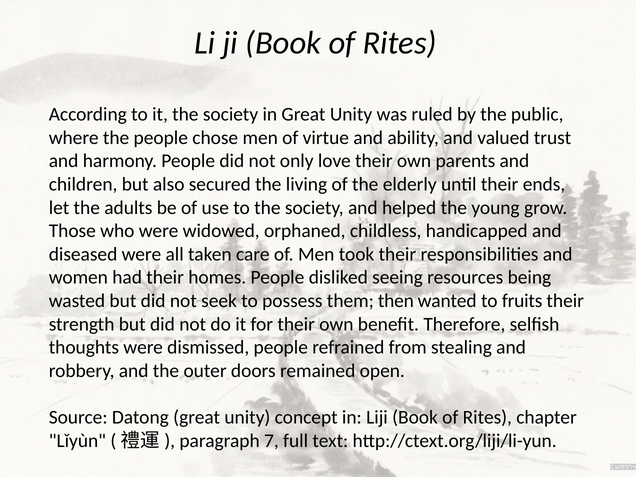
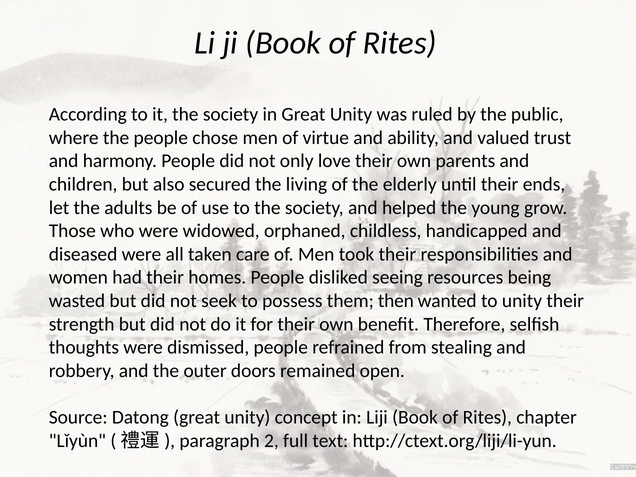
to fruits: fruits -> unity
7: 7 -> 2
